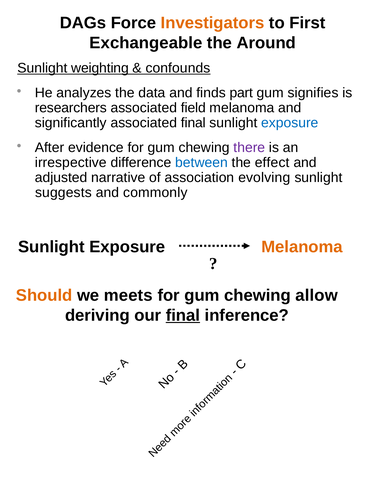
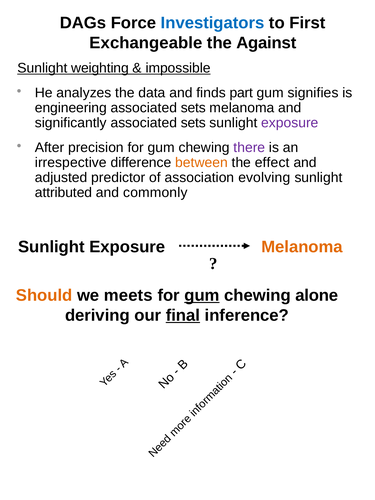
Investigators colour: orange -> blue
Around: Around -> Against
confounds: confounds -> impossible
researchers: researchers -> engineering
field at (193, 108): field -> sets
significantly associated final: final -> sets
exposure at (290, 123) colour: blue -> purple
evidence: evidence -> precision
between colour: blue -> orange
narrative: narrative -> predictor
suggests: suggests -> attributed
gum at (202, 295) underline: none -> present
allow: allow -> alone
